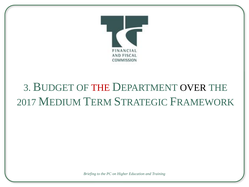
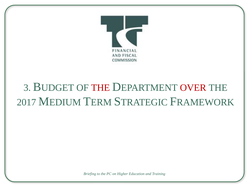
OVER colour: black -> red
